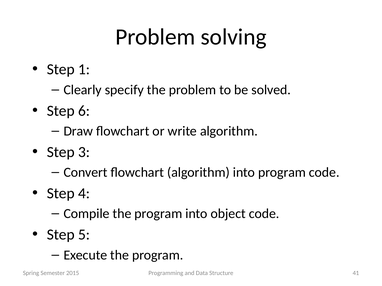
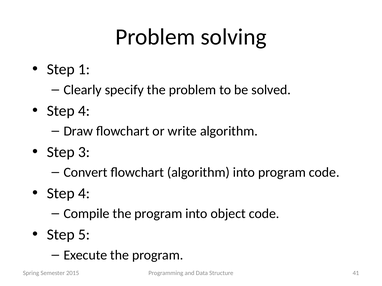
6 at (84, 111): 6 -> 4
